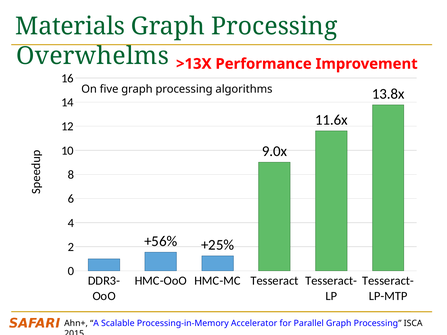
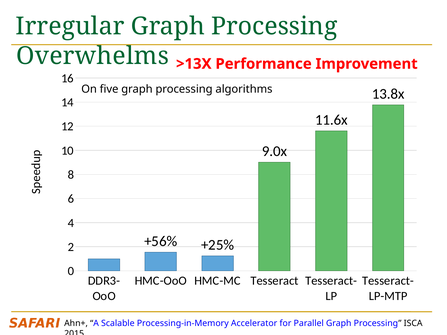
Materials: Materials -> Irregular
